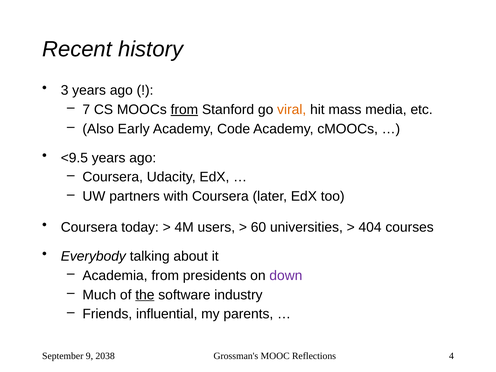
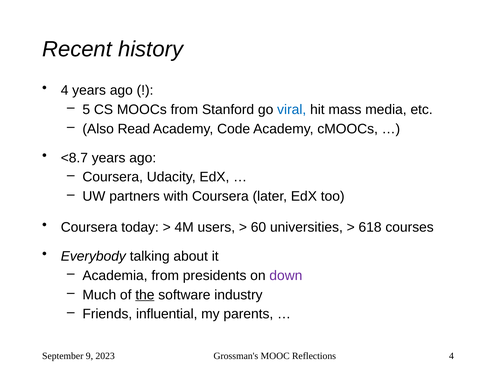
3 at (65, 90): 3 -> 4
7: 7 -> 5
from at (184, 110) underline: present -> none
viral colour: orange -> blue
Early: Early -> Read
<9.5: <9.5 -> <8.7
404: 404 -> 618
2038: 2038 -> 2023
